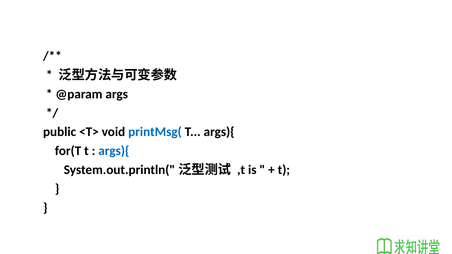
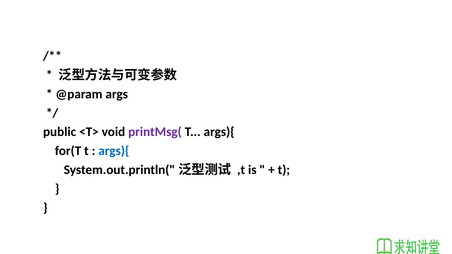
printMsg( colour: blue -> purple
